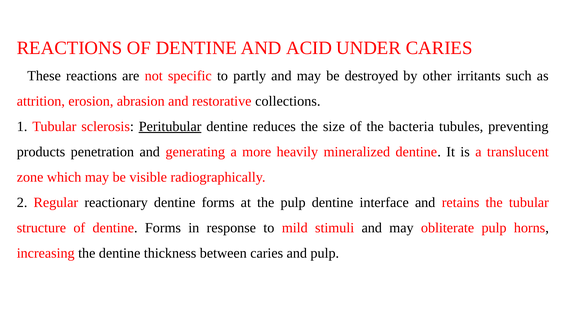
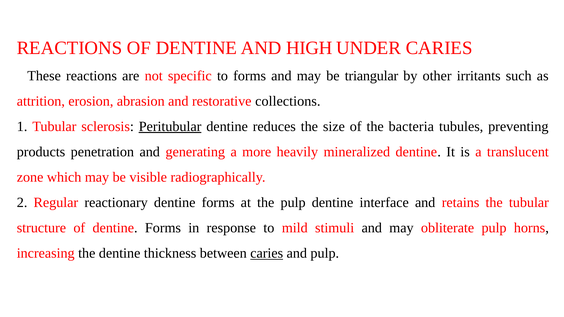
ACID: ACID -> HIGH
to partly: partly -> forms
destroyed: destroyed -> triangular
caries at (267, 253) underline: none -> present
